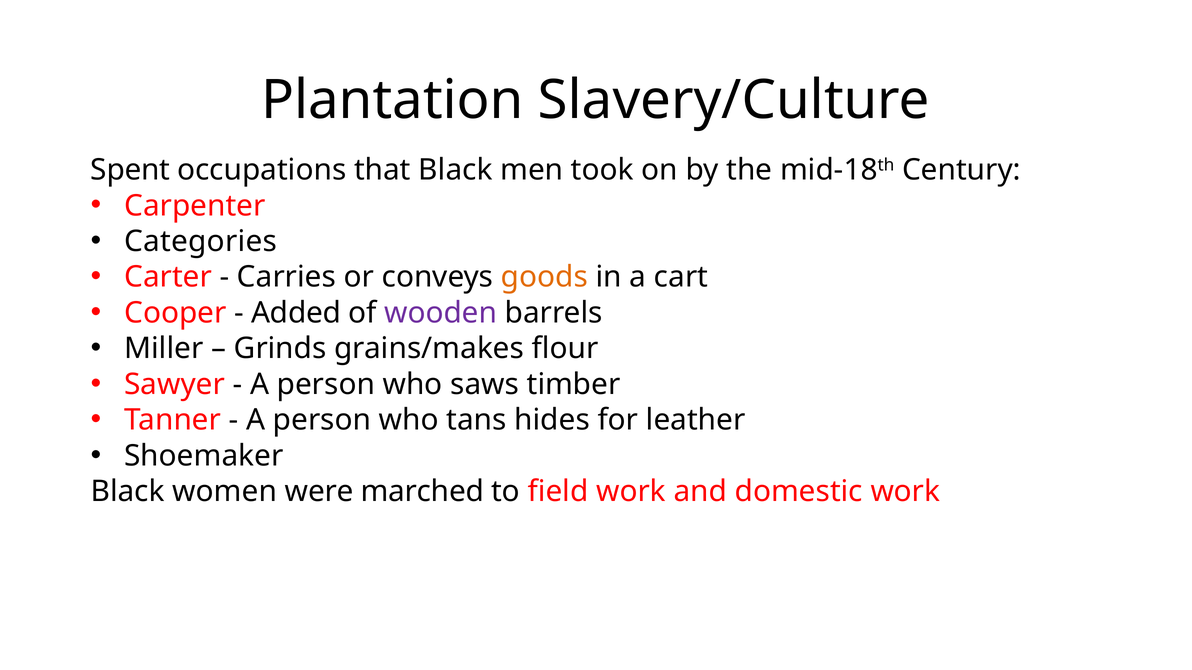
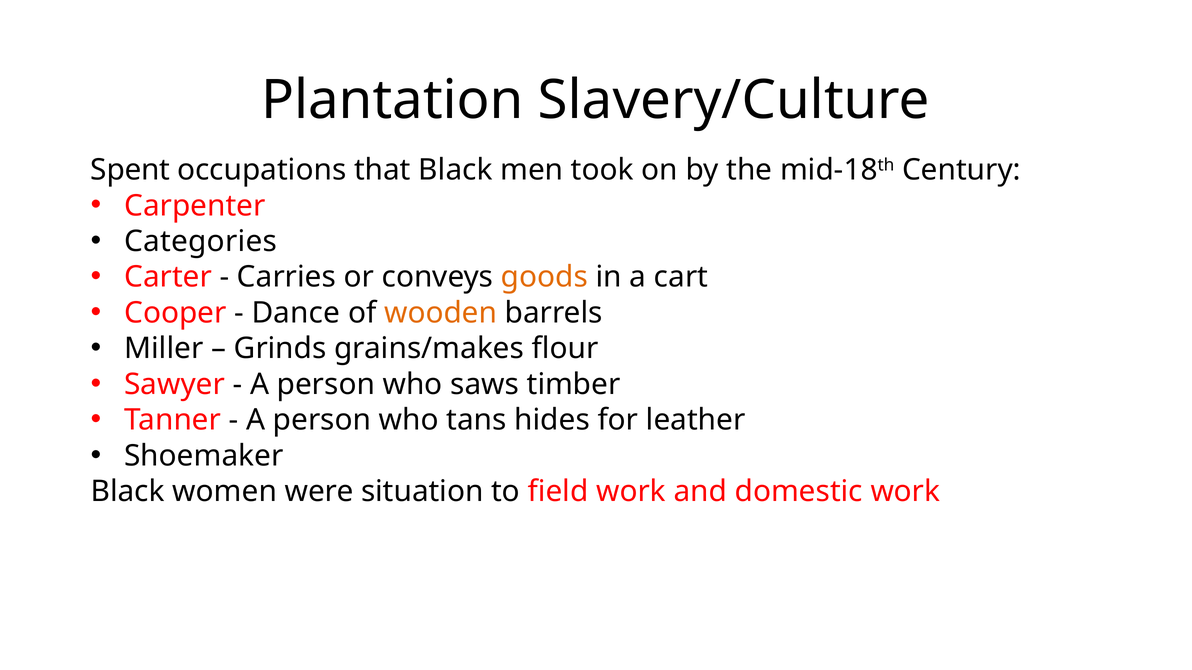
Added: Added -> Dance
wooden colour: purple -> orange
marched: marched -> situation
